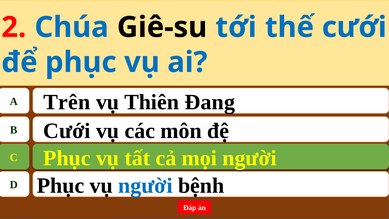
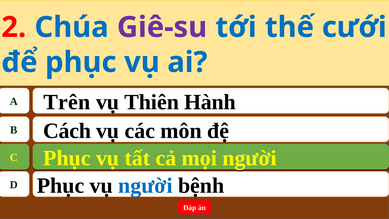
Giê-su colour: black -> purple
Đang: Đang -> Hành
B Cưới: Cưới -> Cách
